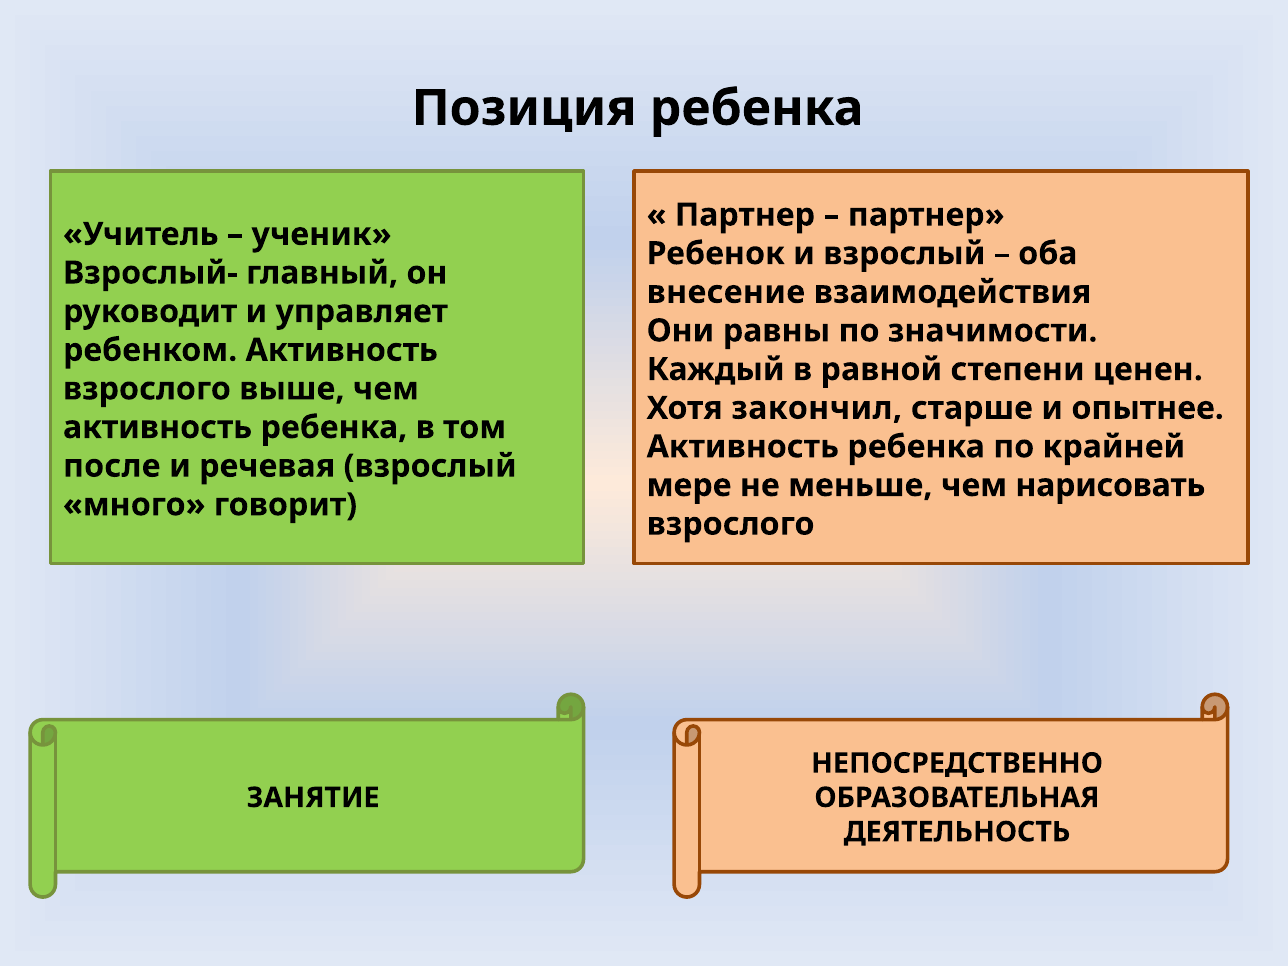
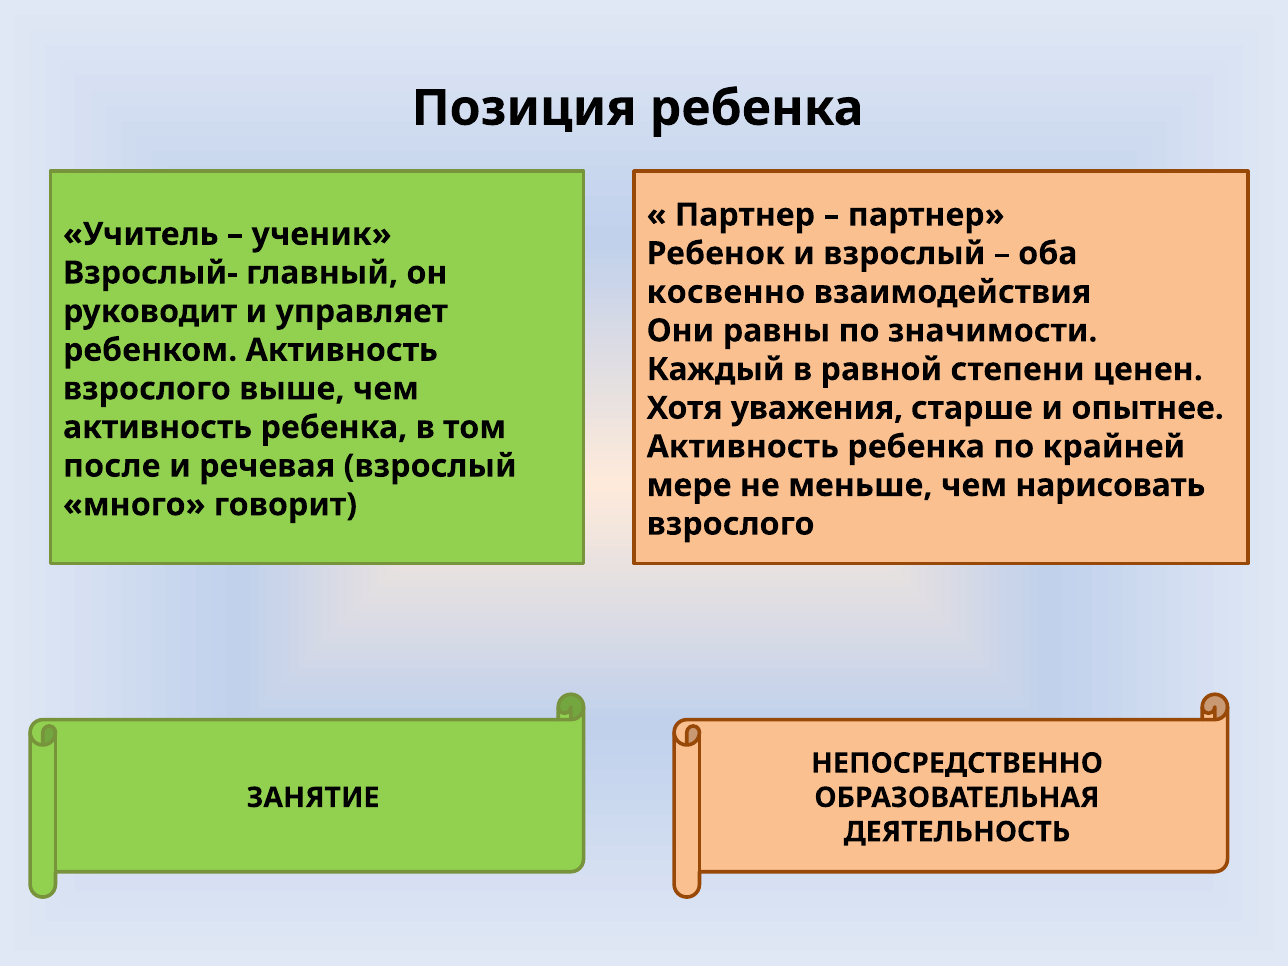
внесение: внесение -> косвенно
закончил: закончил -> уважения
